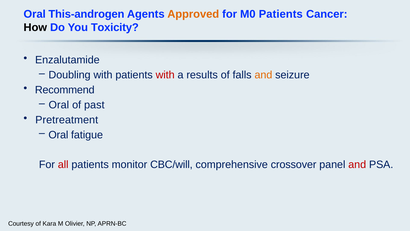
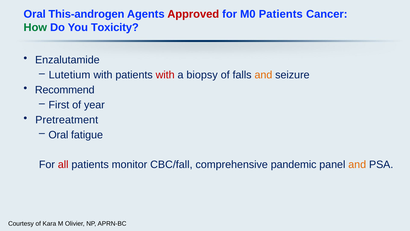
Approved colour: orange -> red
How colour: black -> green
Doubling: Doubling -> Lutetium
results: results -> biopsy
Oral at (59, 105): Oral -> First
past: past -> year
CBC/will: CBC/will -> CBC/fall
crossover: crossover -> pandemic
and at (357, 165) colour: red -> orange
